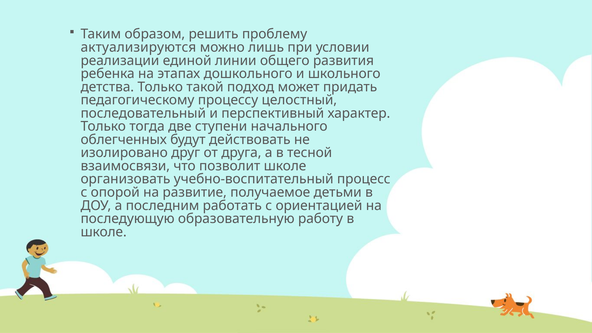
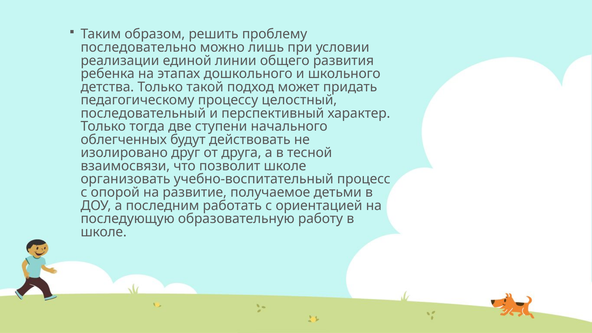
актуализируются: актуализируются -> последовательно
